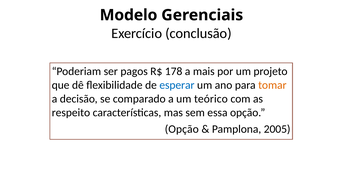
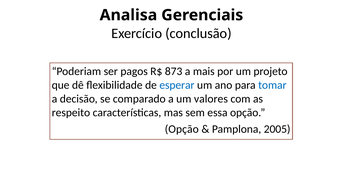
Modelo: Modelo -> Analisa
178: 178 -> 873
tomar colour: orange -> blue
teórico: teórico -> valores
